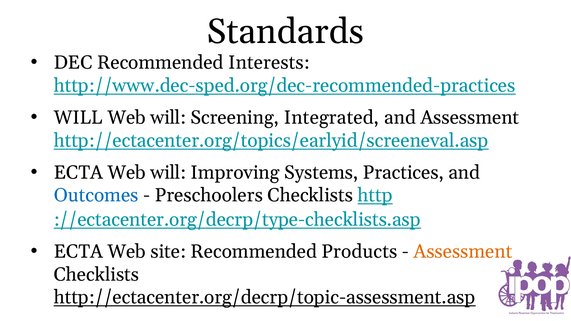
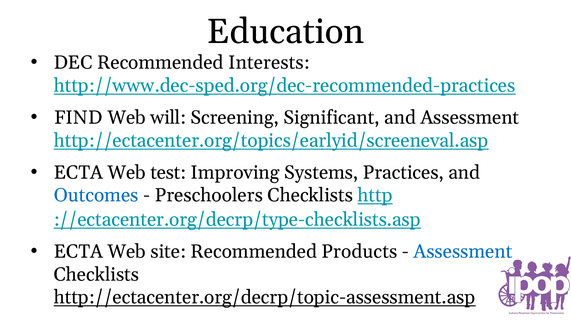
Standards: Standards -> Education
WILL at (78, 118): WILL -> FIND
Integrated: Integrated -> Significant
ECTA Web will: will -> test
Assessment at (463, 252) colour: orange -> blue
